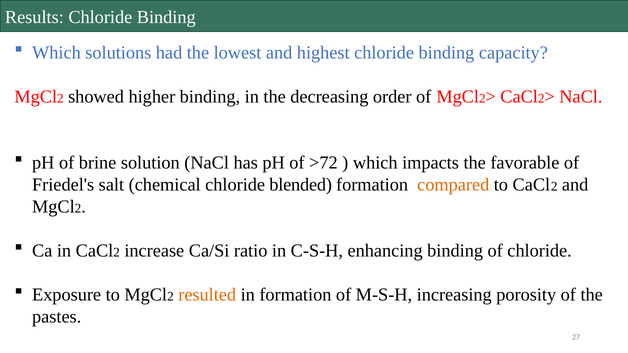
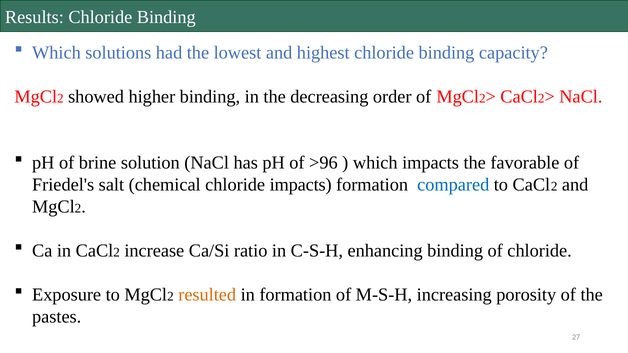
>72: >72 -> >96
chloride blended: blended -> impacts
compared colour: orange -> blue
